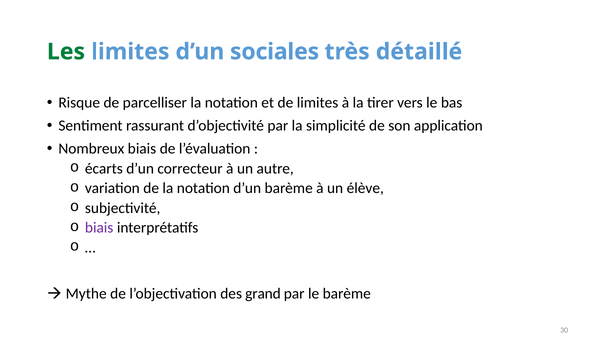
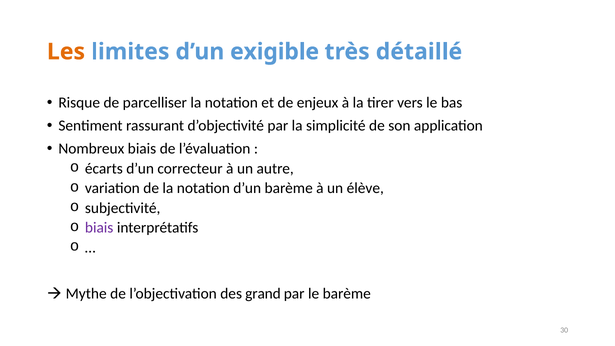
Les colour: green -> orange
sociales: sociales -> exigible
de limites: limites -> enjeux
